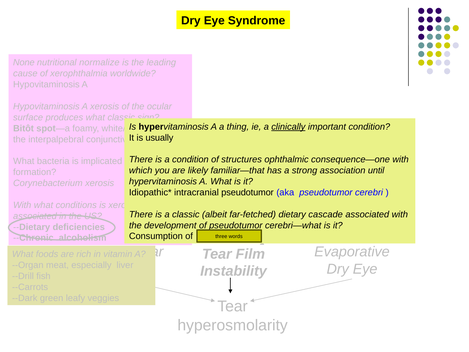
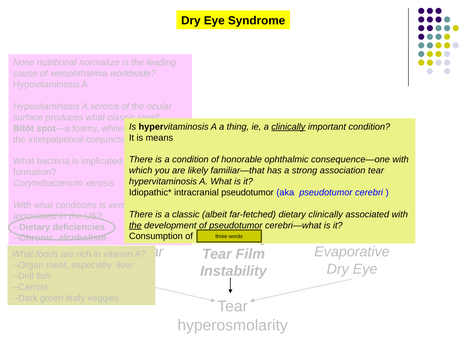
usually: usually -> means
structures: structures -> honorable
association until: until -> tear
dietary cascade: cascade -> clinically
the at (135, 225) underline: none -> present
